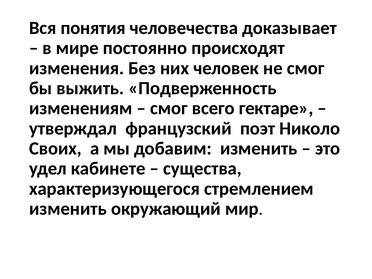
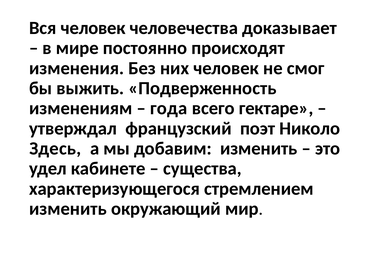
Вся понятия: понятия -> человек
смог at (169, 108): смог -> года
Своих: Своих -> Здесь
